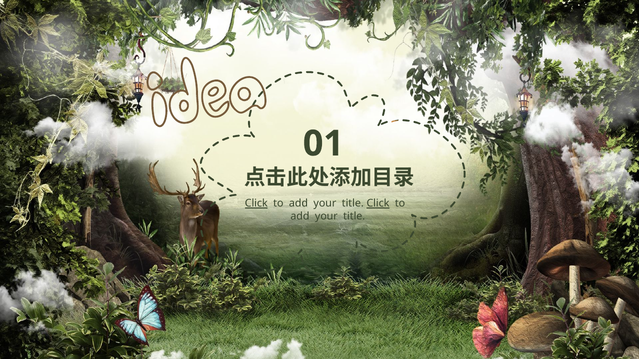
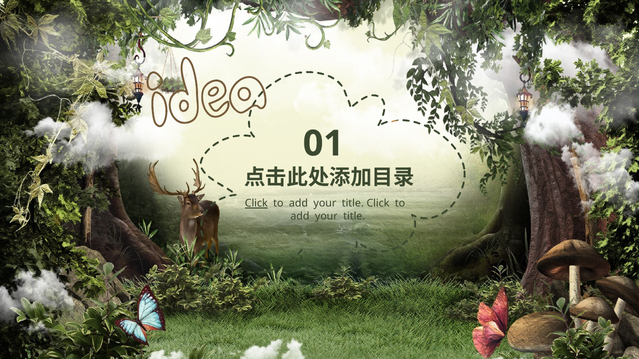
Click at (378, 204) underline: present -> none
